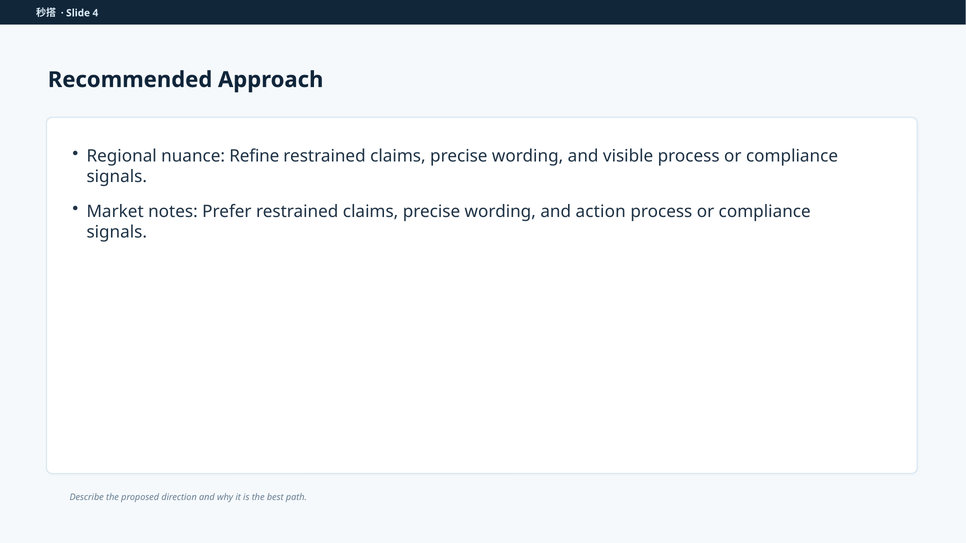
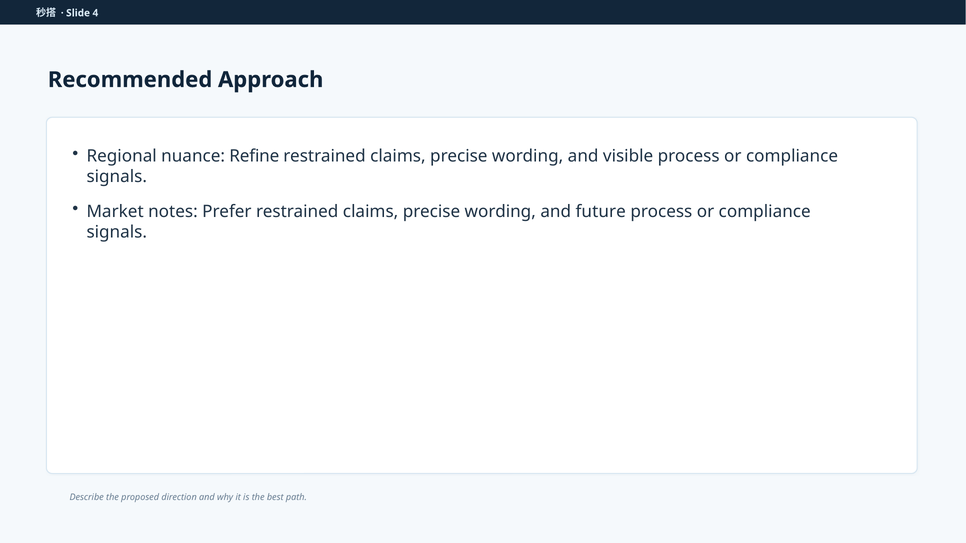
action: action -> future
